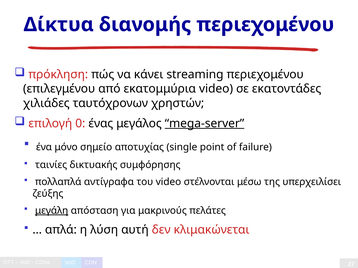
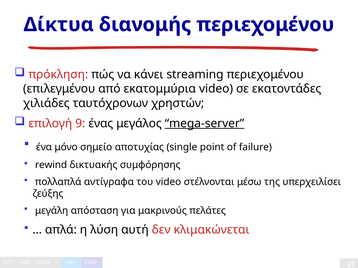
0: 0 -> 9
ταινίες: ταινίες -> rewind
μεγάλη underline: present -> none
